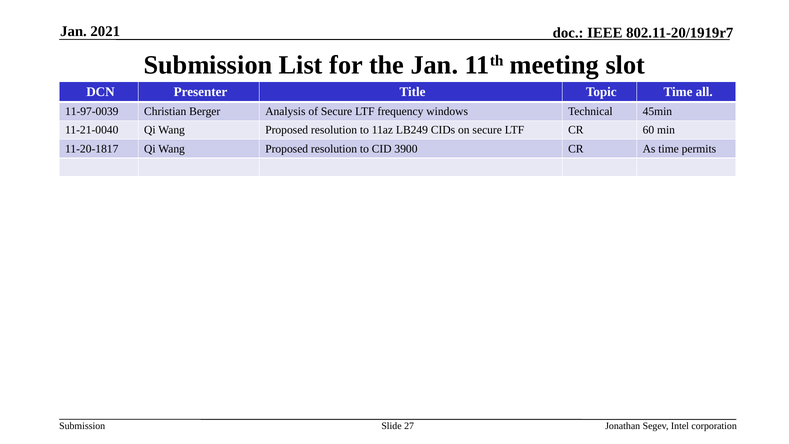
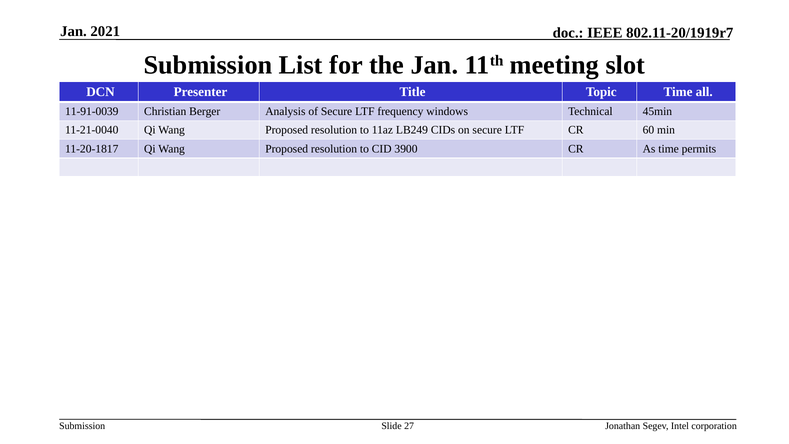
11-97-0039: 11-97-0039 -> 11-91-0039
